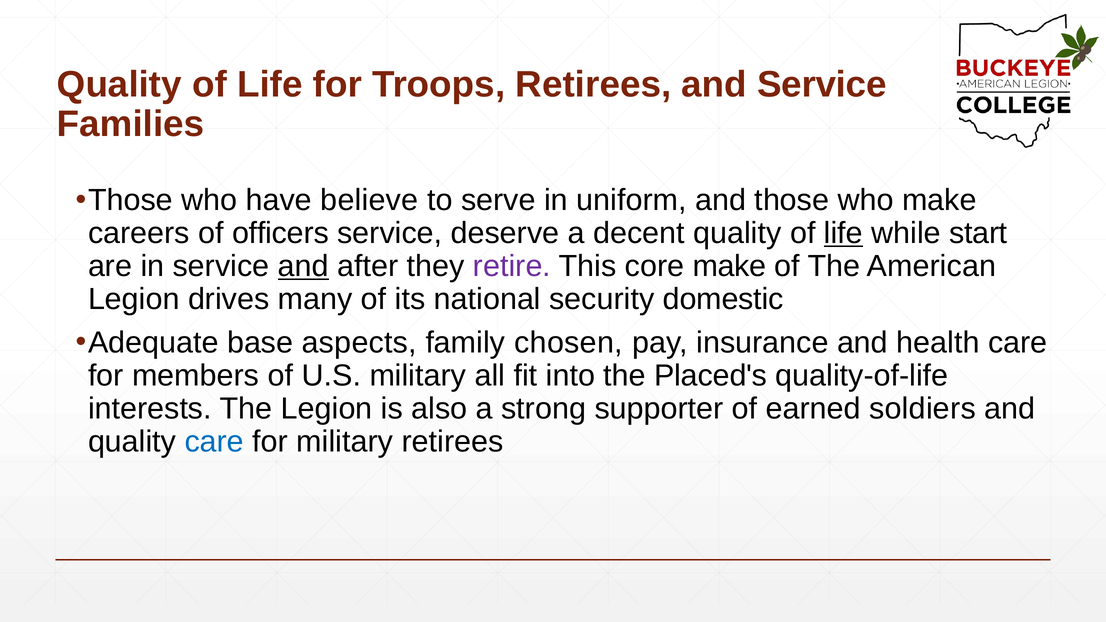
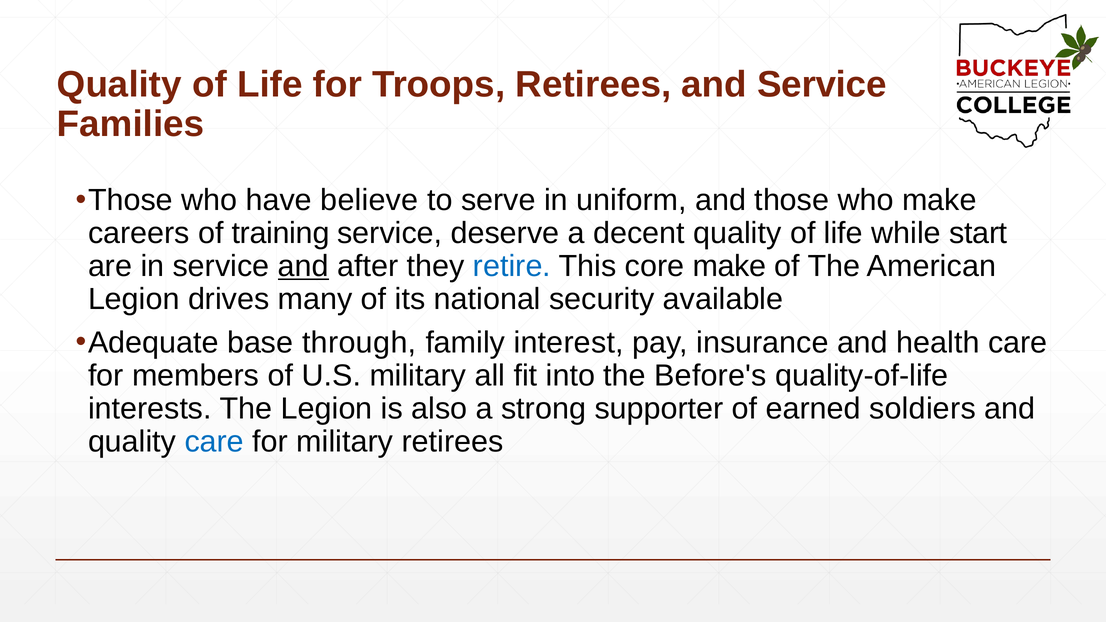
officers: officers -> training
life at (843, 233) underline: present -> none
retire colour: purple -> blue
domestic: domestic -> available
aspects: aspects -> through
chosen: chosen -> interest
Placed's: Placed's -> Before's
